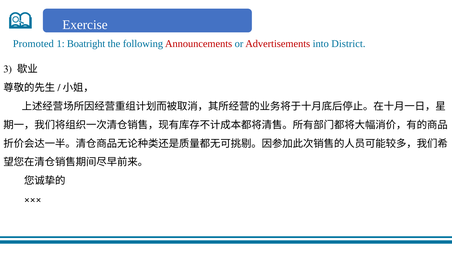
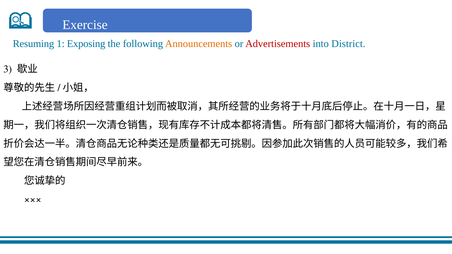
Promoted: Promoted -> Resuming
Boatright: Boatright -> Exposing
Announcements colour: red -> orange
